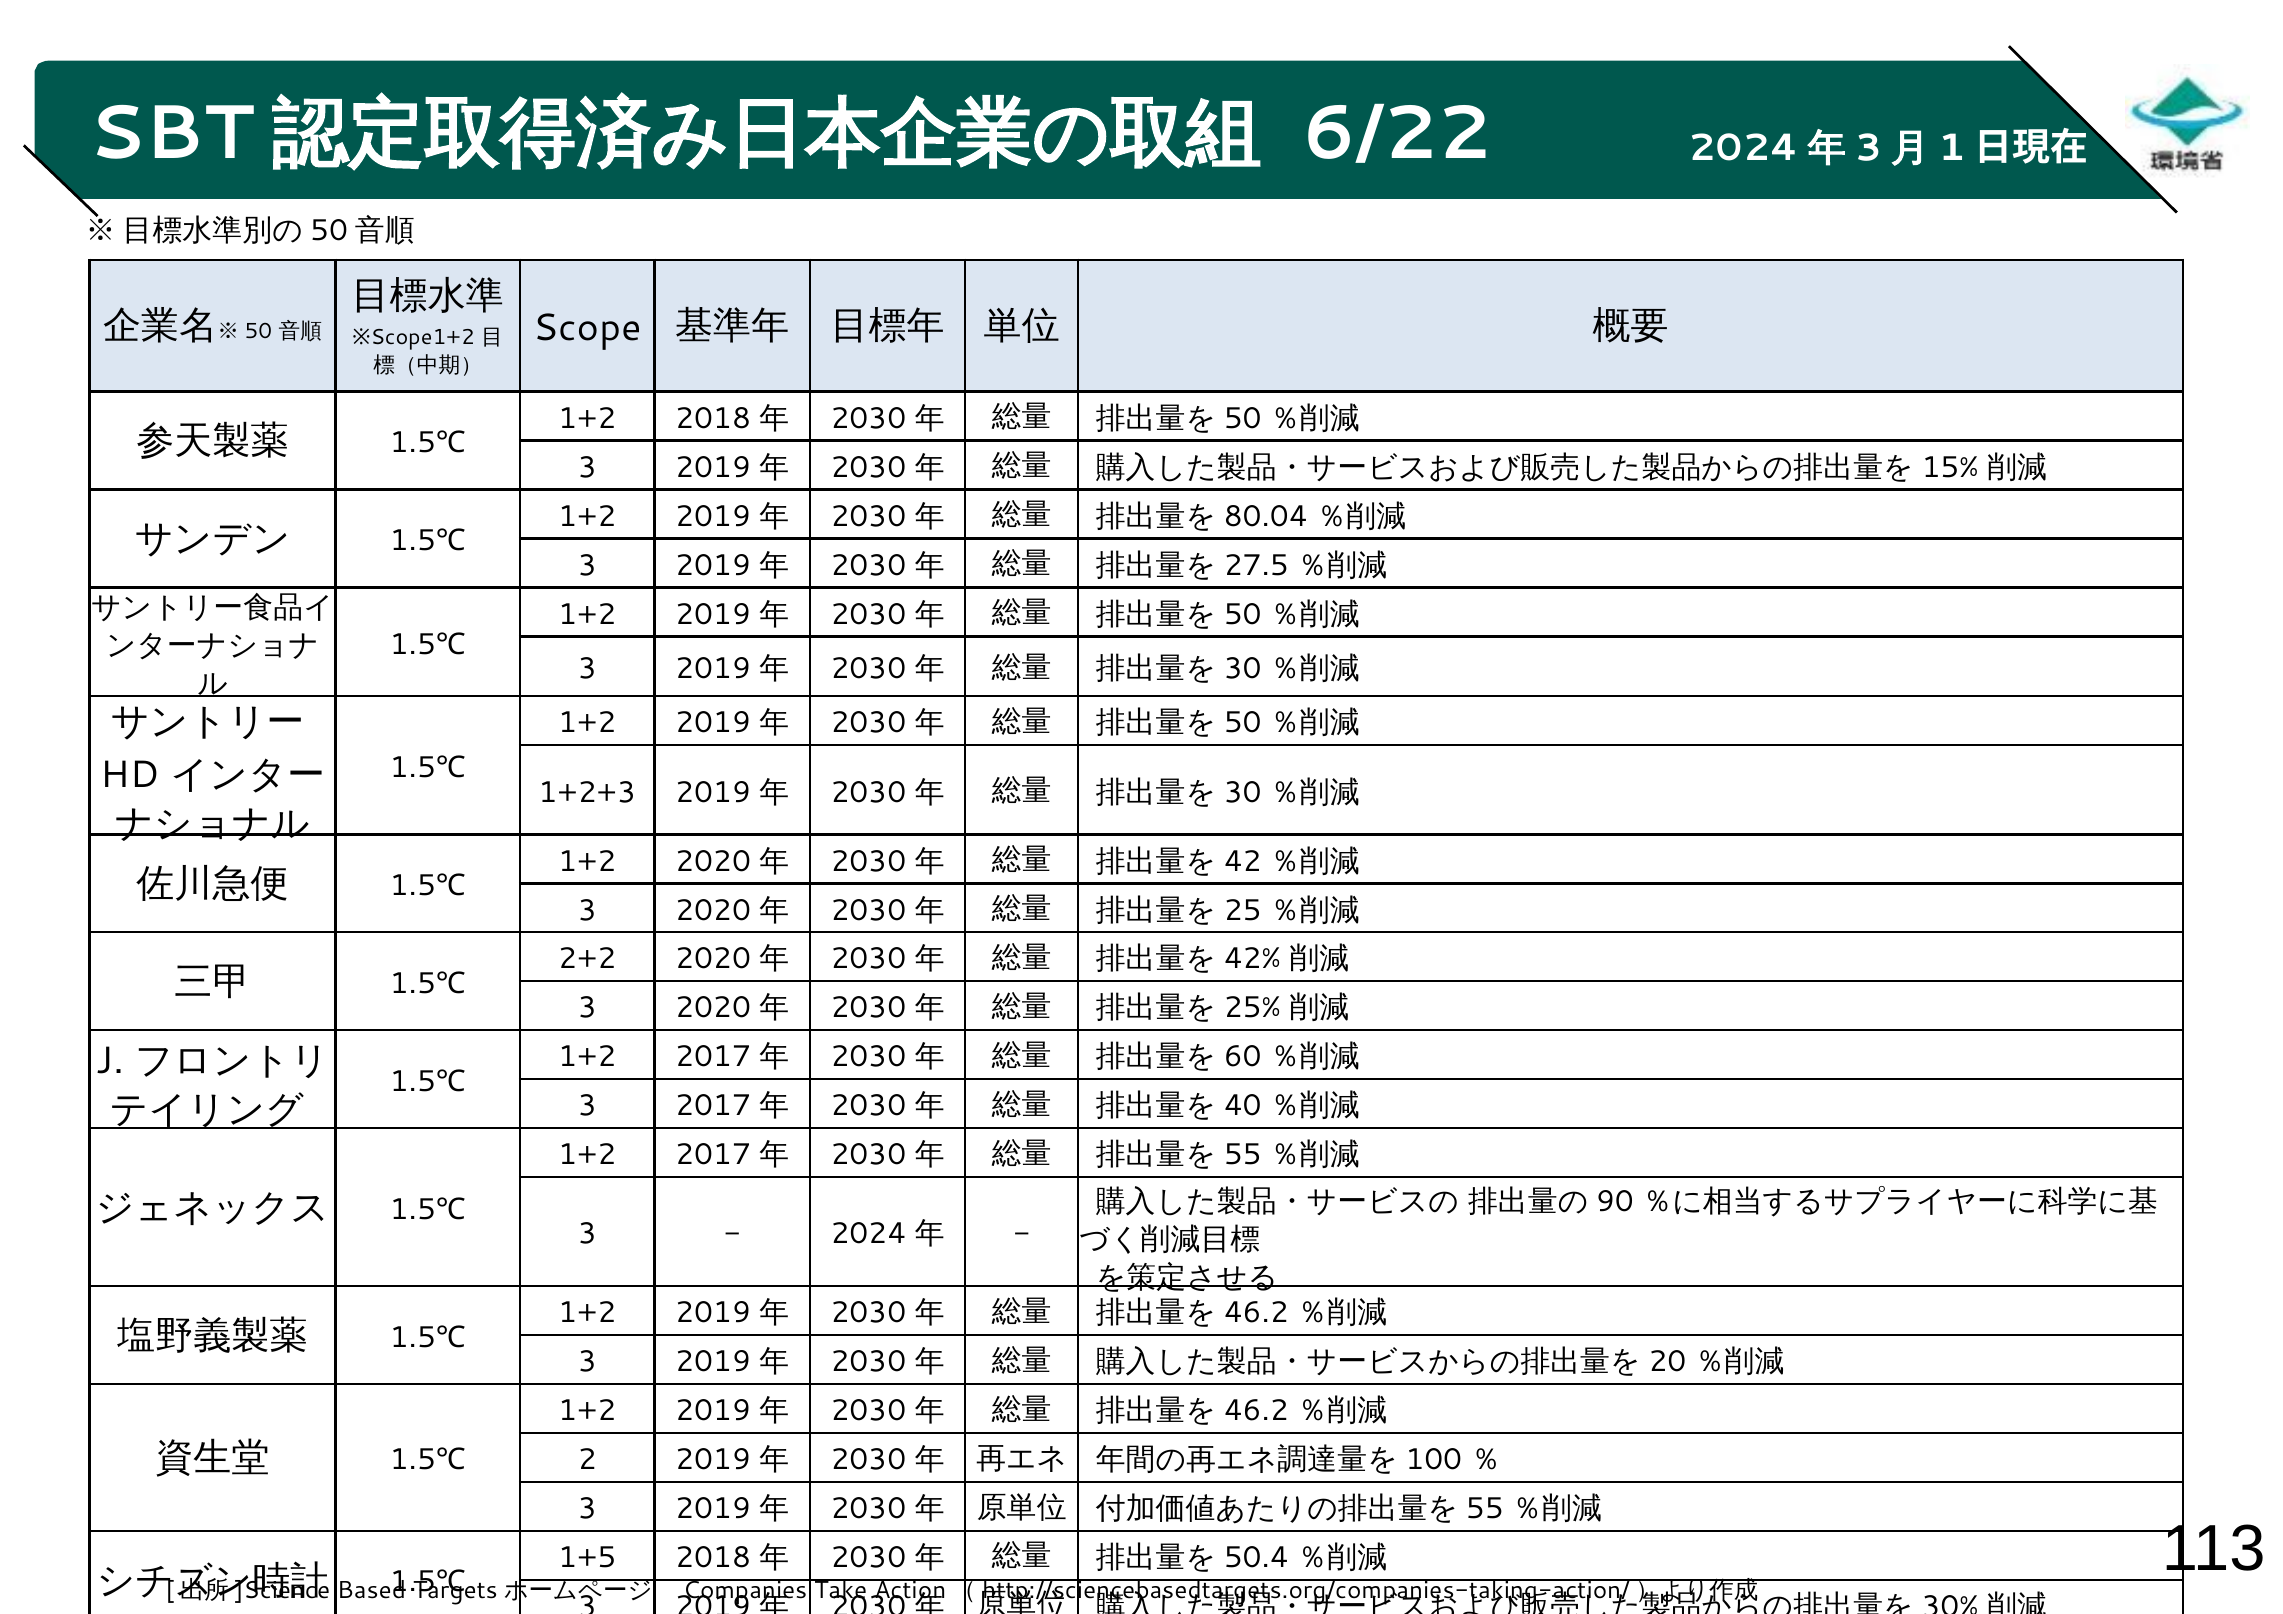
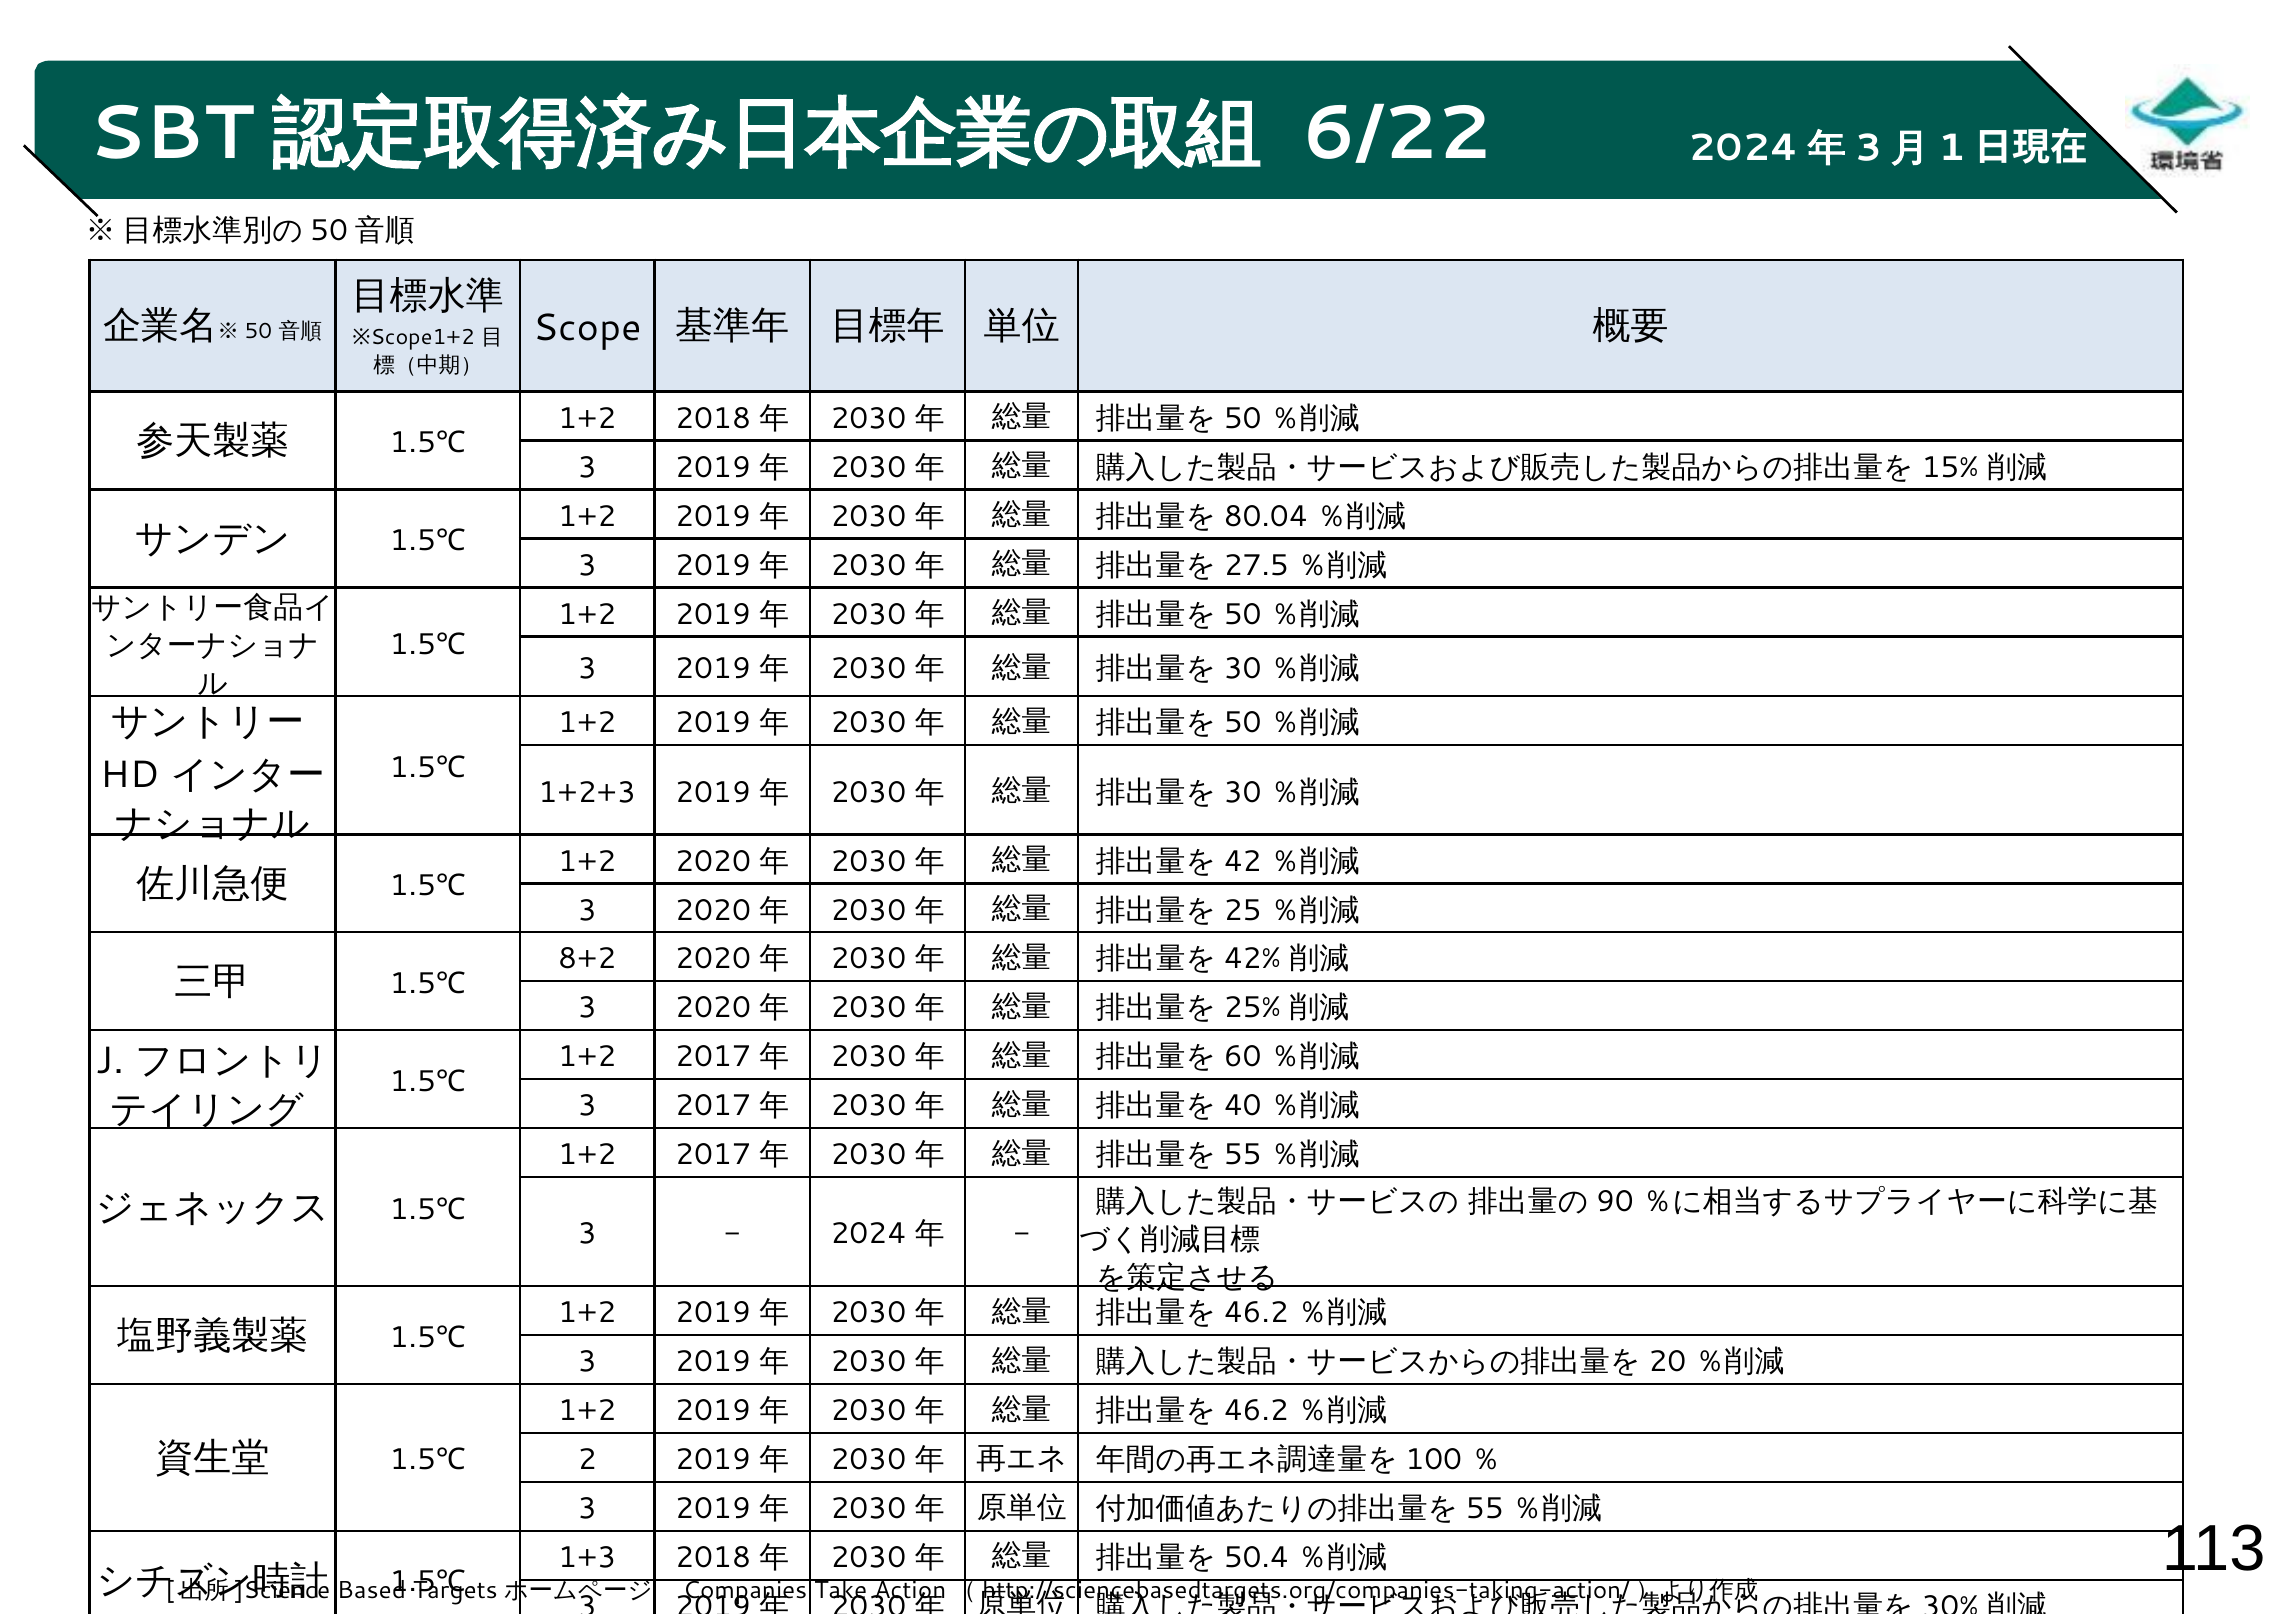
2+2: 2+2 -> 8+2
1+5: 1+5 -> 1+3
